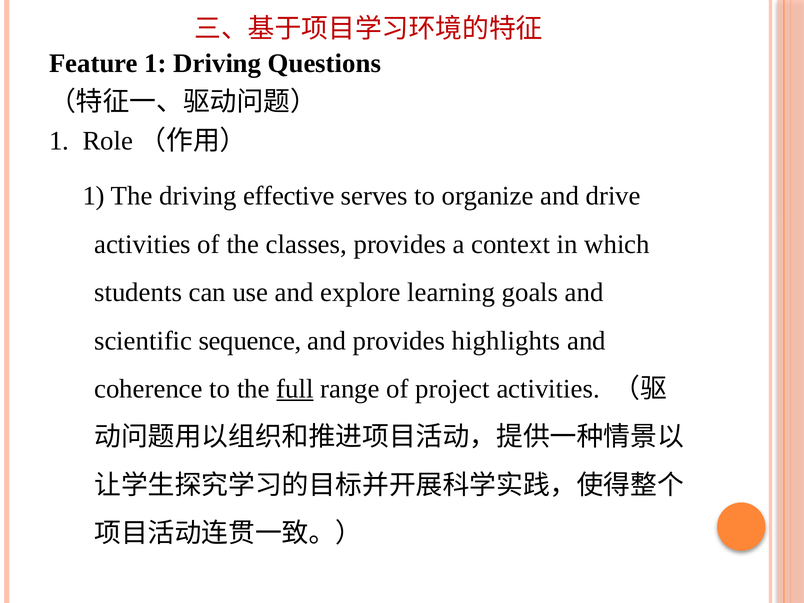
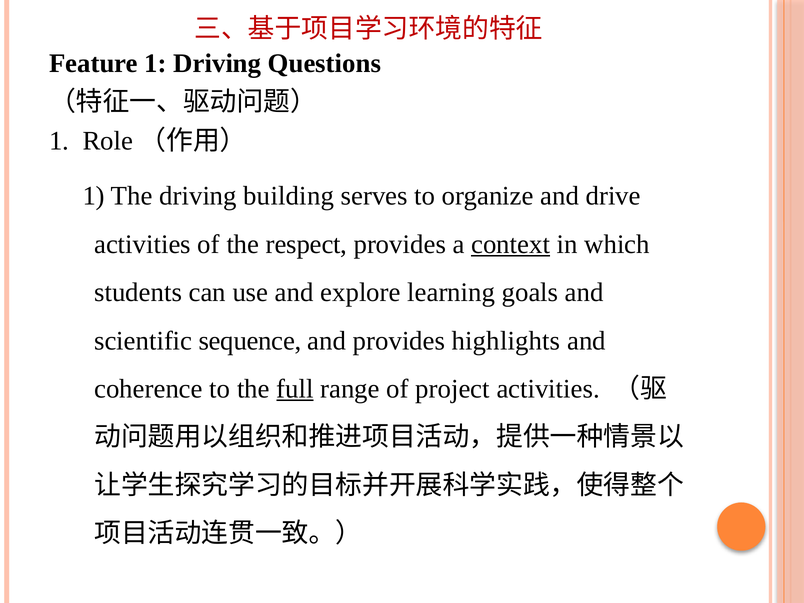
effective: effective -> building
classes: classes -> respect
context underline: none -> present
